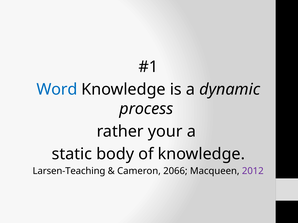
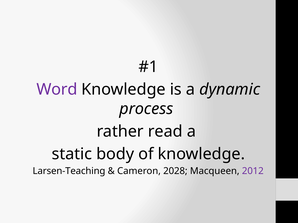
Word colour: blue -> purple
your: your -> read
2066: 2066 -> 2028
